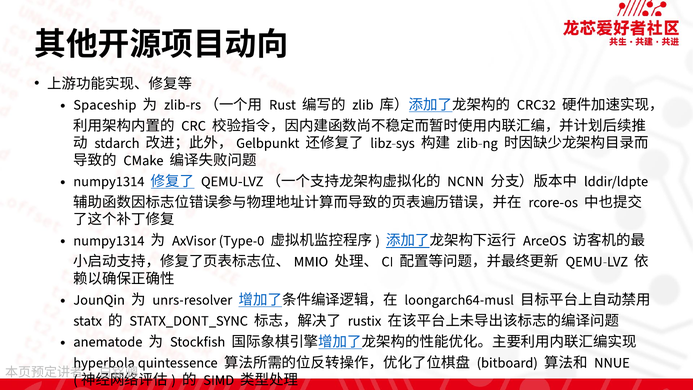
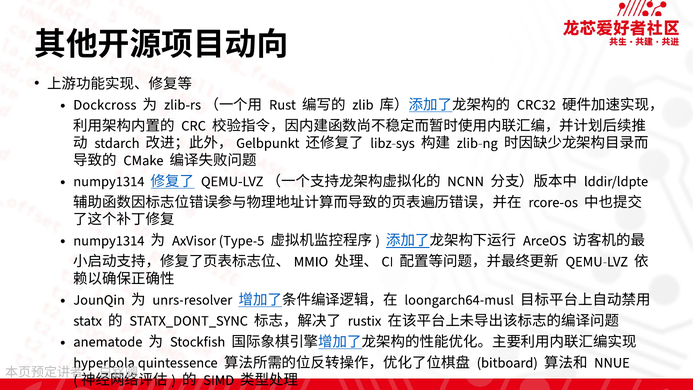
Spaceship: Spaceship -> Dockcross
Type-0: Type-0 -> Type-5
